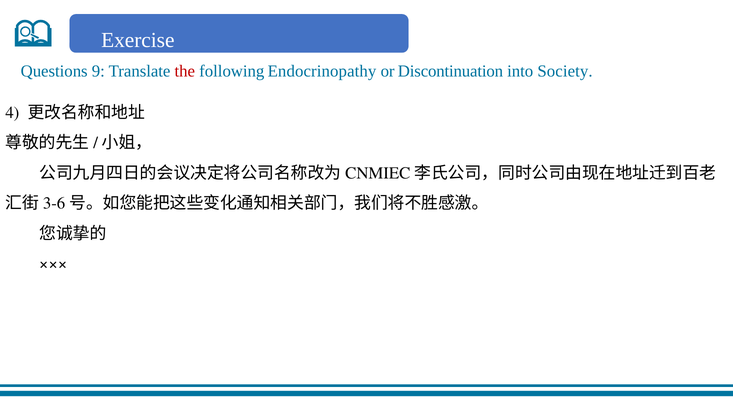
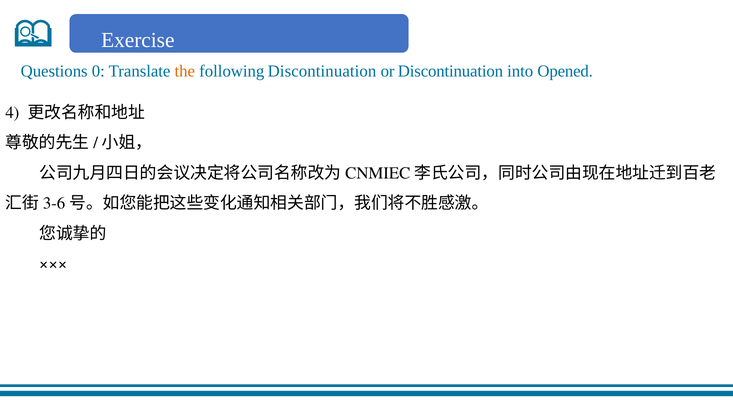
9: 9 -> 0
the colour: red -> orange
following Endocrinopathy: Endocrinopathy -> Discontinuation
Society: Society -> Opened
